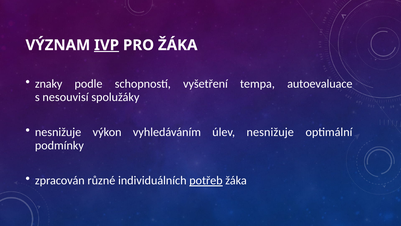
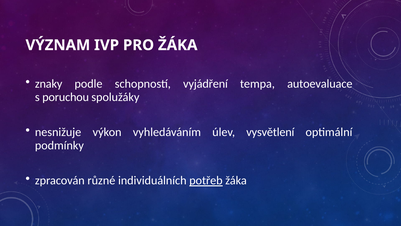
IVP underline: present -> none
vyšetření: vyšetření -> vyjádření
nesouvisí: nesouvisí -> poruchou
úlev nesnižuje: nesnižuje -> vysvětlení
